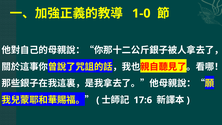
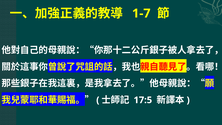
1-0: 1-0 -> 1-7
17:6: 17:6 -> 17:5
